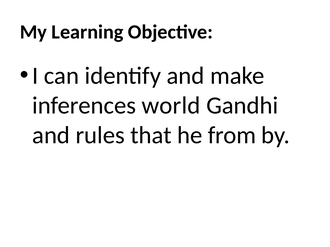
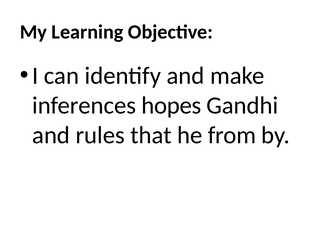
world: world -> hopes
